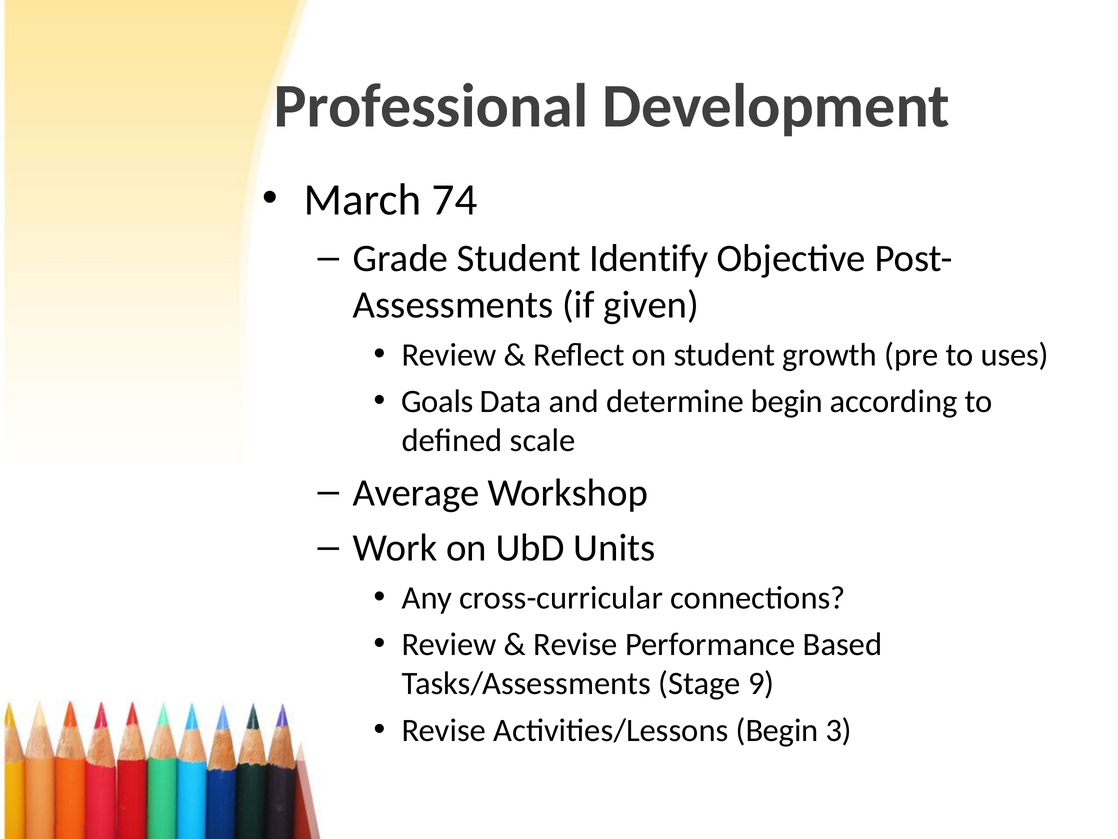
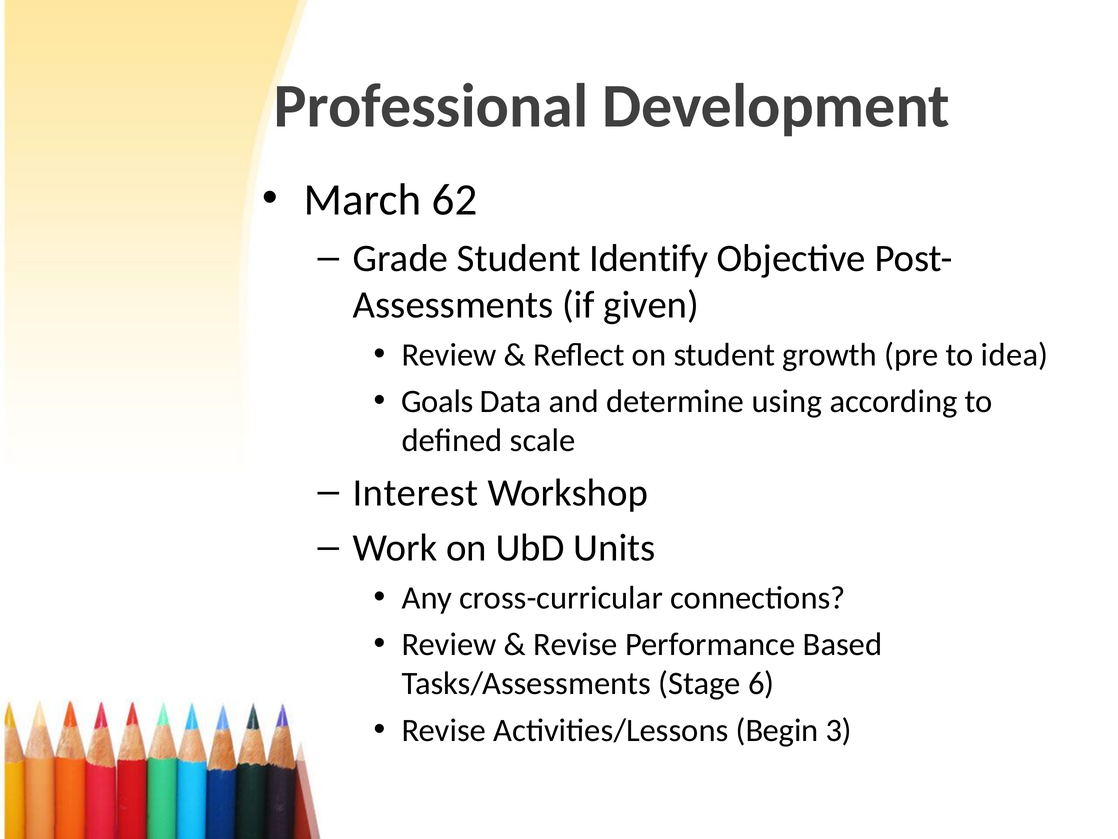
74: 74 -> 62
uses: uses -> idea
determine begin: begin -> using
Average: Average -> Interest
9: 9 -> 6
